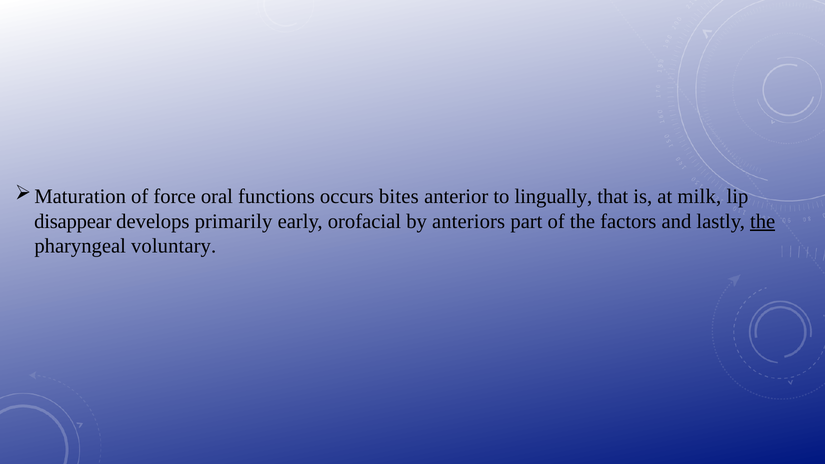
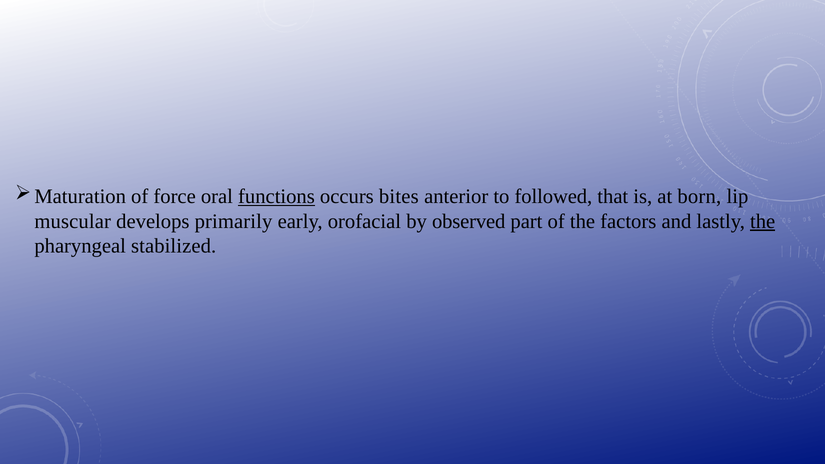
functions underline: none -> present
lingually: lingually -> followed
milk: milk -> born
disappear: disappear -> muscular
anteriors: anteriors -> observed
voluntary: voluntary -> stabilized
